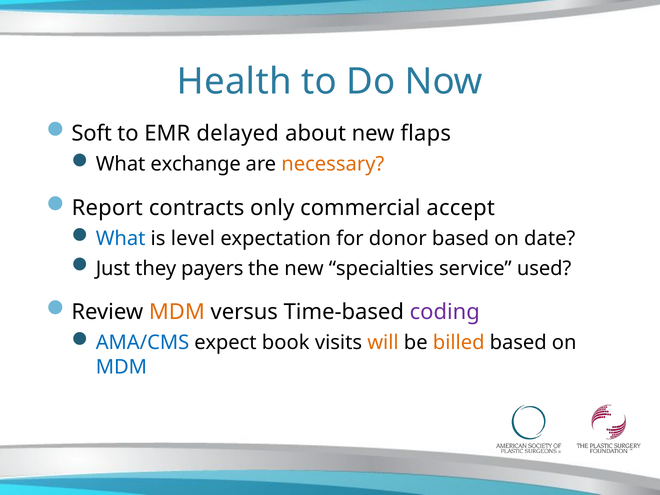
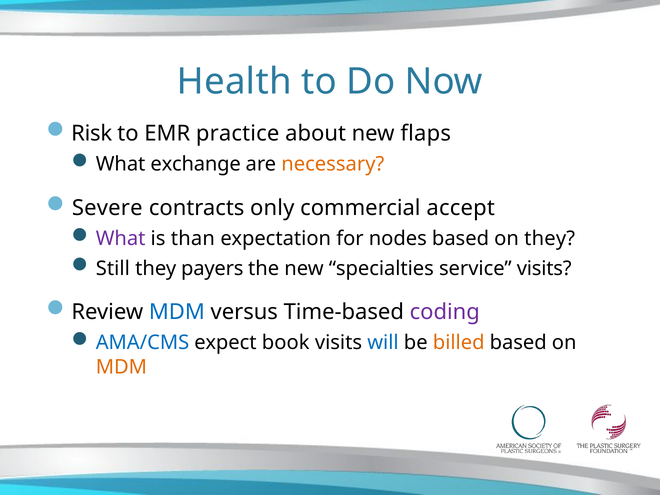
Soft: Soft -> Risk
delayed: delayed -> practice
Report: Report -> Severe
What at (121, 239) colour: blue -> purple
level: level -> than
donor: donor -> nodes
on date: date -> they
Just: Just -> Still
service used: used -> visits
MDM at (177, 312) colour: orange -> blue
will colour: orange -> blue
MDM at (121, 367) colour: blue -> orange
